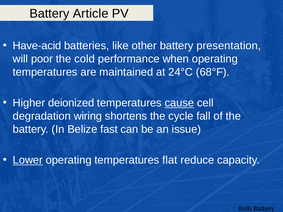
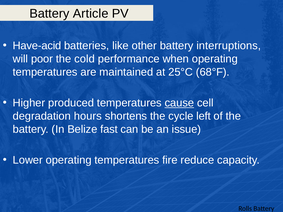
presentation: presentation -> interruptions
24°C: 24°C -> 25°C
deionized: deionized -> produced
wiring: wiring -> hours
fall: fall -> left
Lower underline: present -> none
flat: flat -> fire
